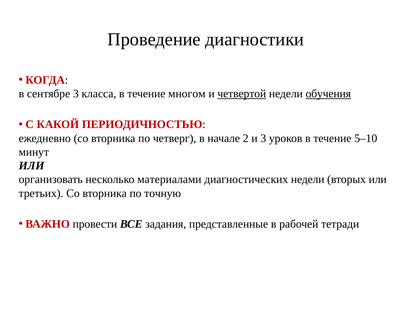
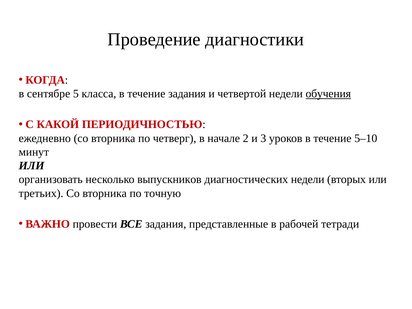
сентябре 3: 3 -> 5
течение многом: многом -> задания
четвертой underline: present -> none
материалами: материалами -> выпускников
